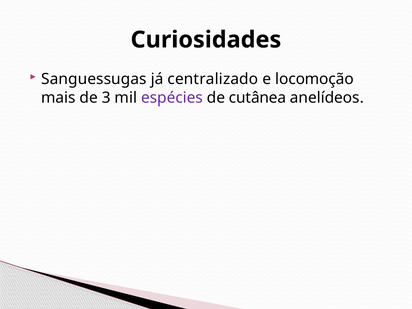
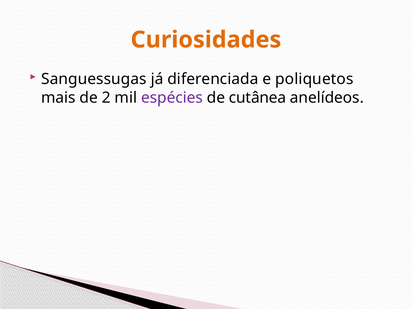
Curiosidades colour: black -> orange
centralizado: centralizado -> diferenciada
locomoção: locomoção -> poliquetos
3: 3 -> 2
